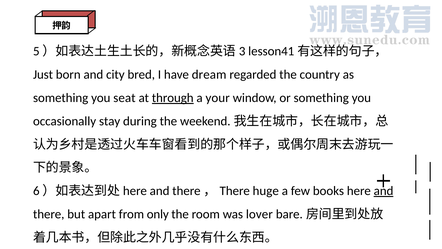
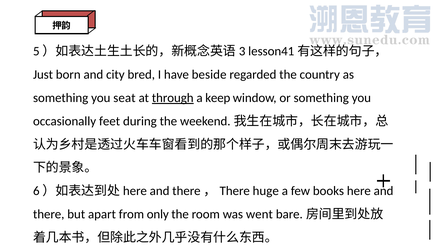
dream: dream -> beside
your: your -> keep
stay: stay -> feet
and at (384, 191) underline: present -> none
lover: lover -> went
